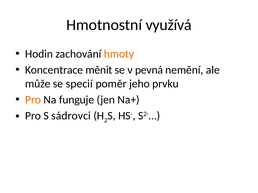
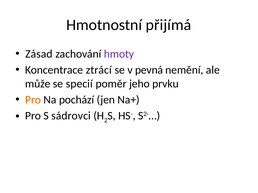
využívá: využívá -> přijímá
Hodin: Hodin -> Zásad
hmoty colour: orange -> purple
měnit: měnit -> ztrácí
funguje: funguje -> pochází
